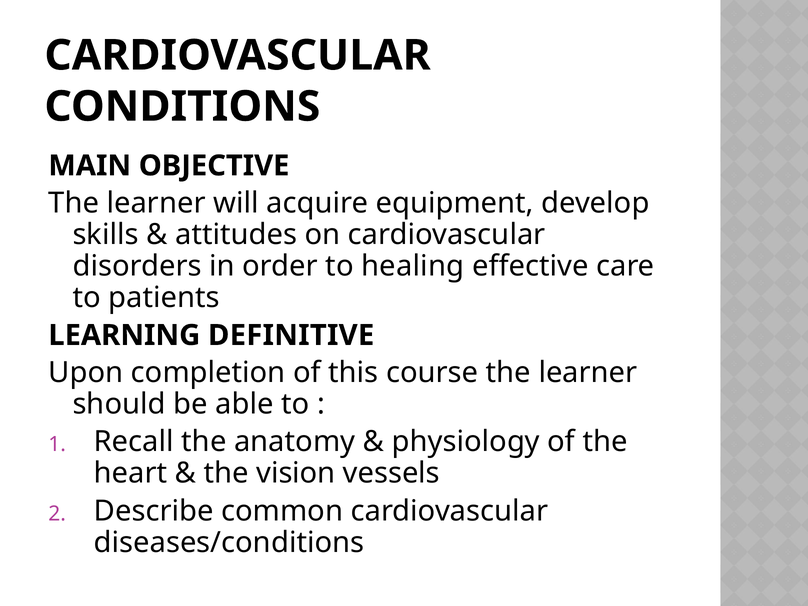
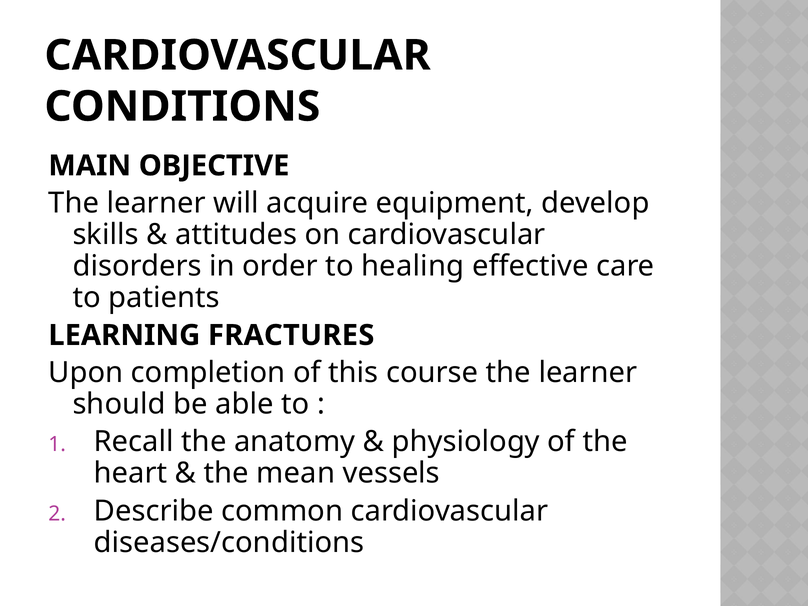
DEFINITIVE: DEFINITIVE -> FRACTURES
vision: vision -> mean
